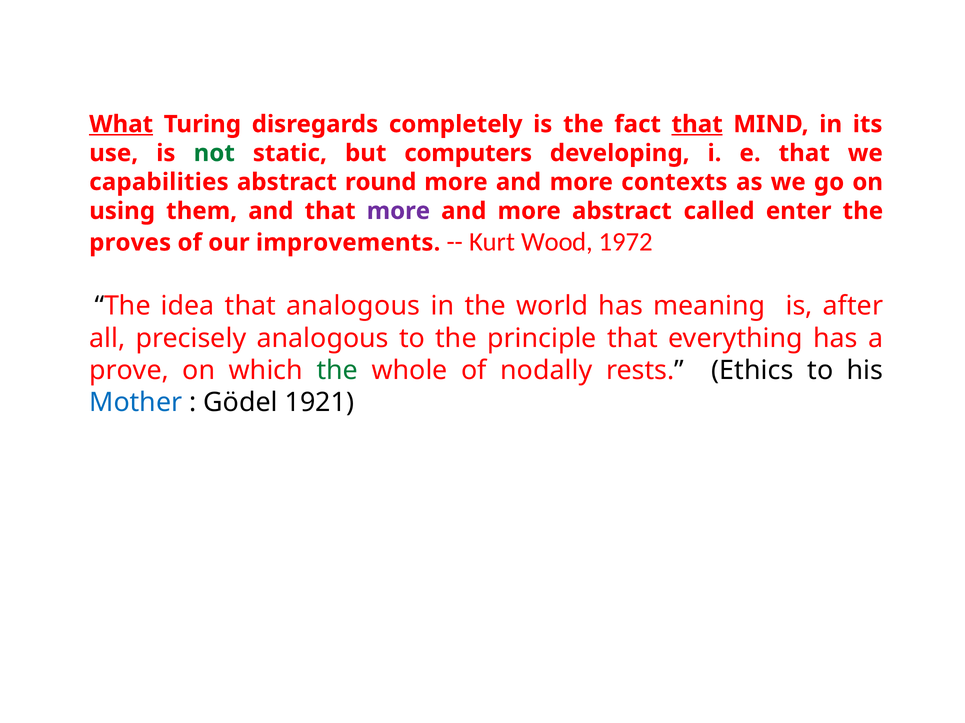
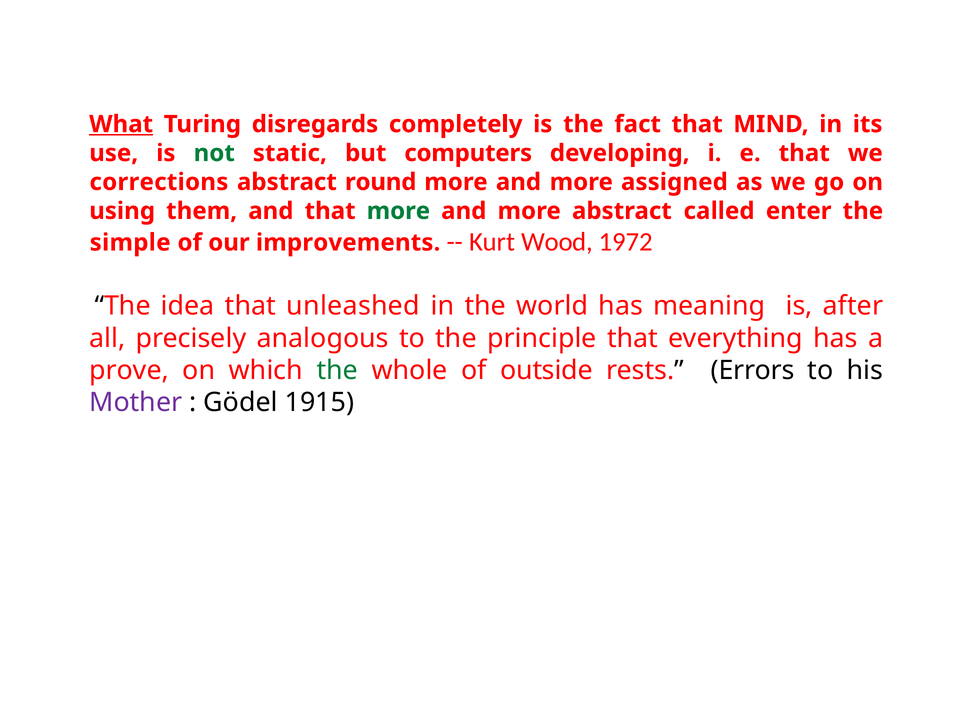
that at (697, 124) underline: present -> none
capabilities: capabilities -> corrections
contexts: contexts -> assigned
more at (398, 211) colour: purple -> green
proves: proves -> simple
that analogous: analogous -> unleashed
nodally: nodally -> outside
Ethics: Ethics -> Errors
Mother colour: blue -> purple
1921: 1921 -> 1915
